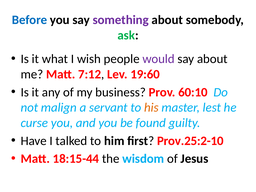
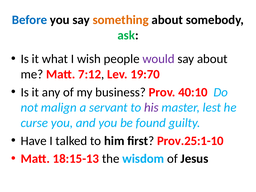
something colour: purple -> orange
19:60: 19:60 -> 19:70
60:10: 60:10 -> 40:10
his colour: orange -> purple
Prov.25:2-10: Prov.25:2-10 -> Prov.25:1-10
18:15-44: 18:15-44 -> 18:15-13
